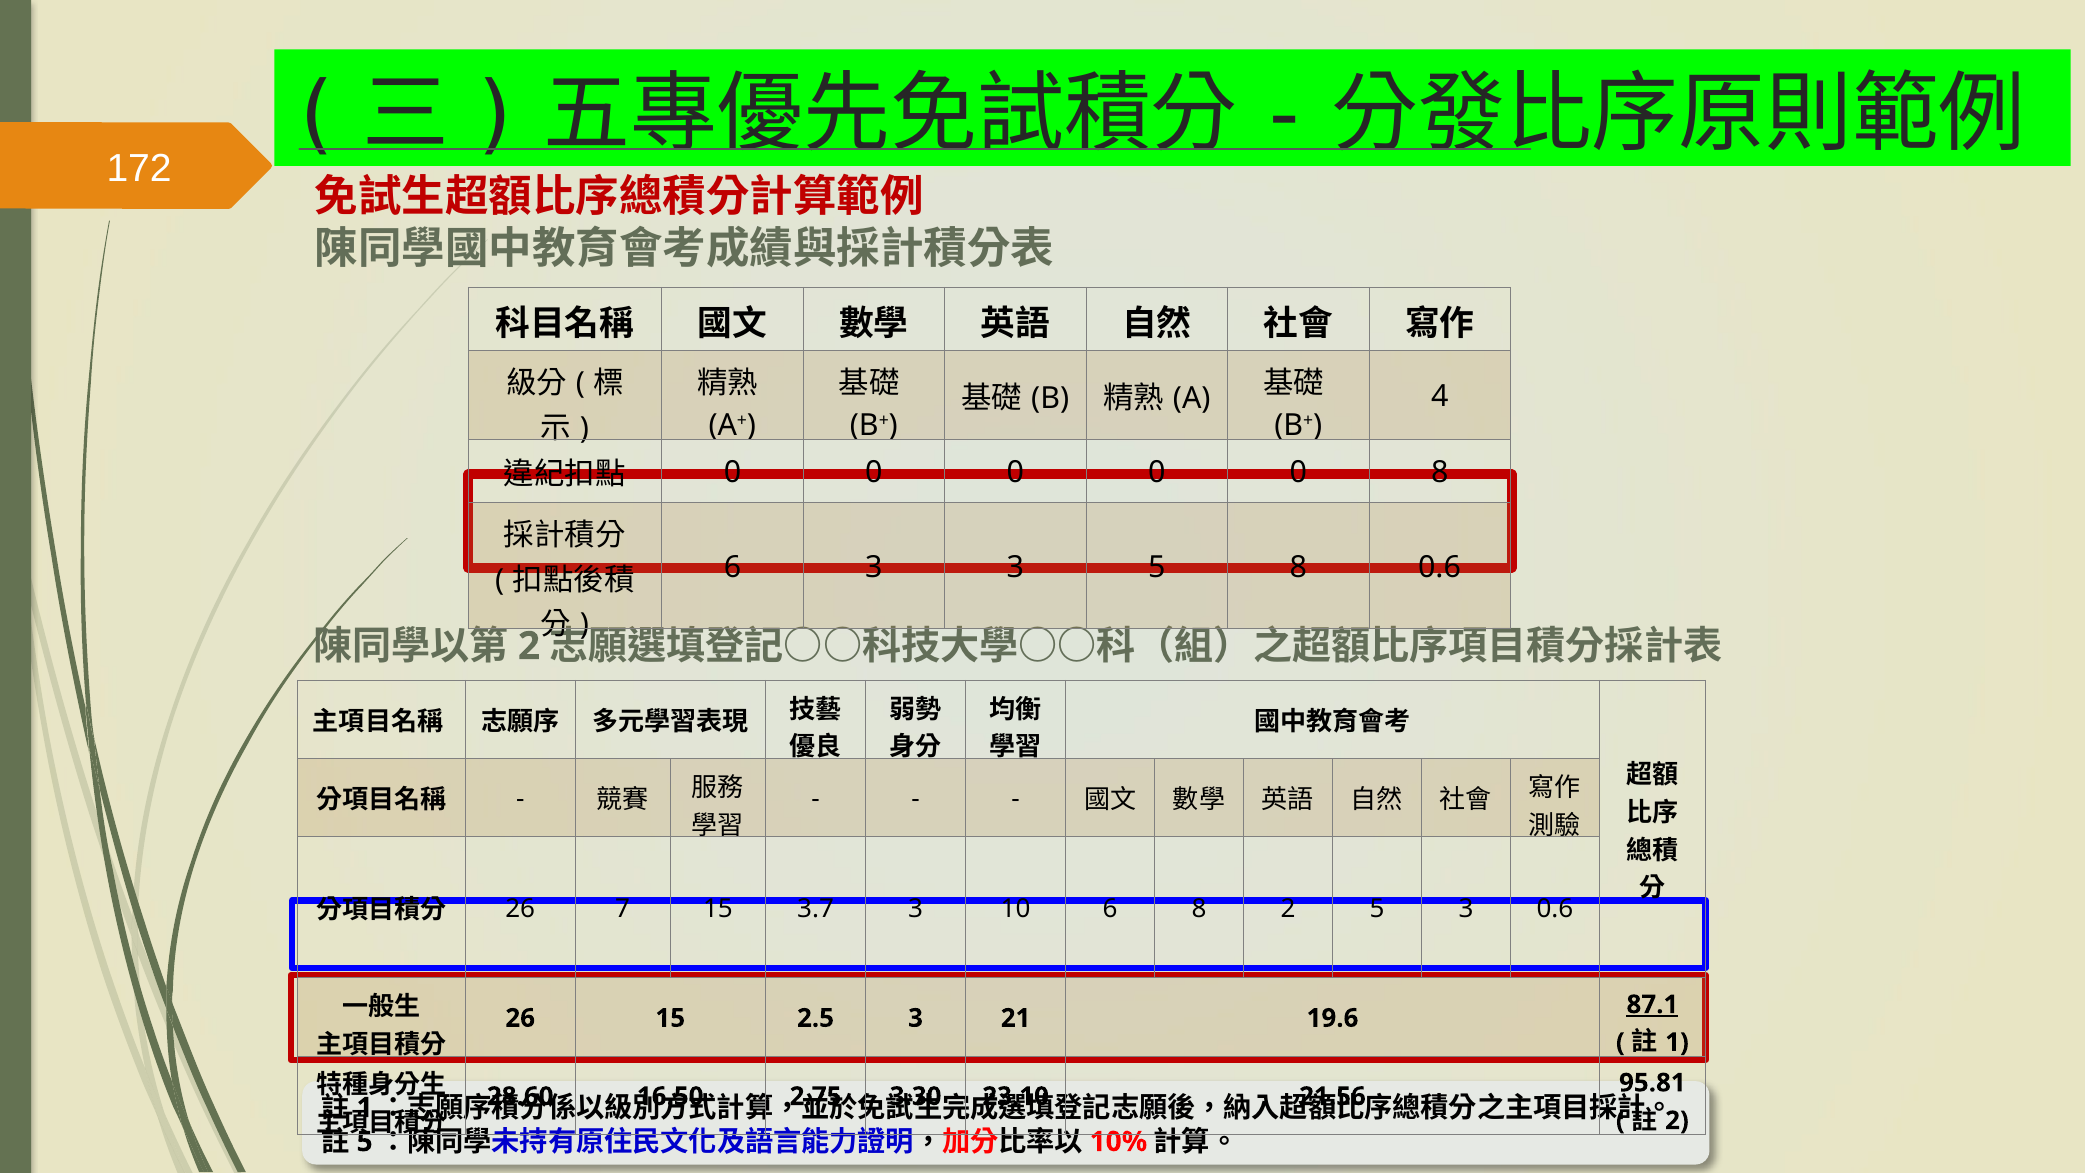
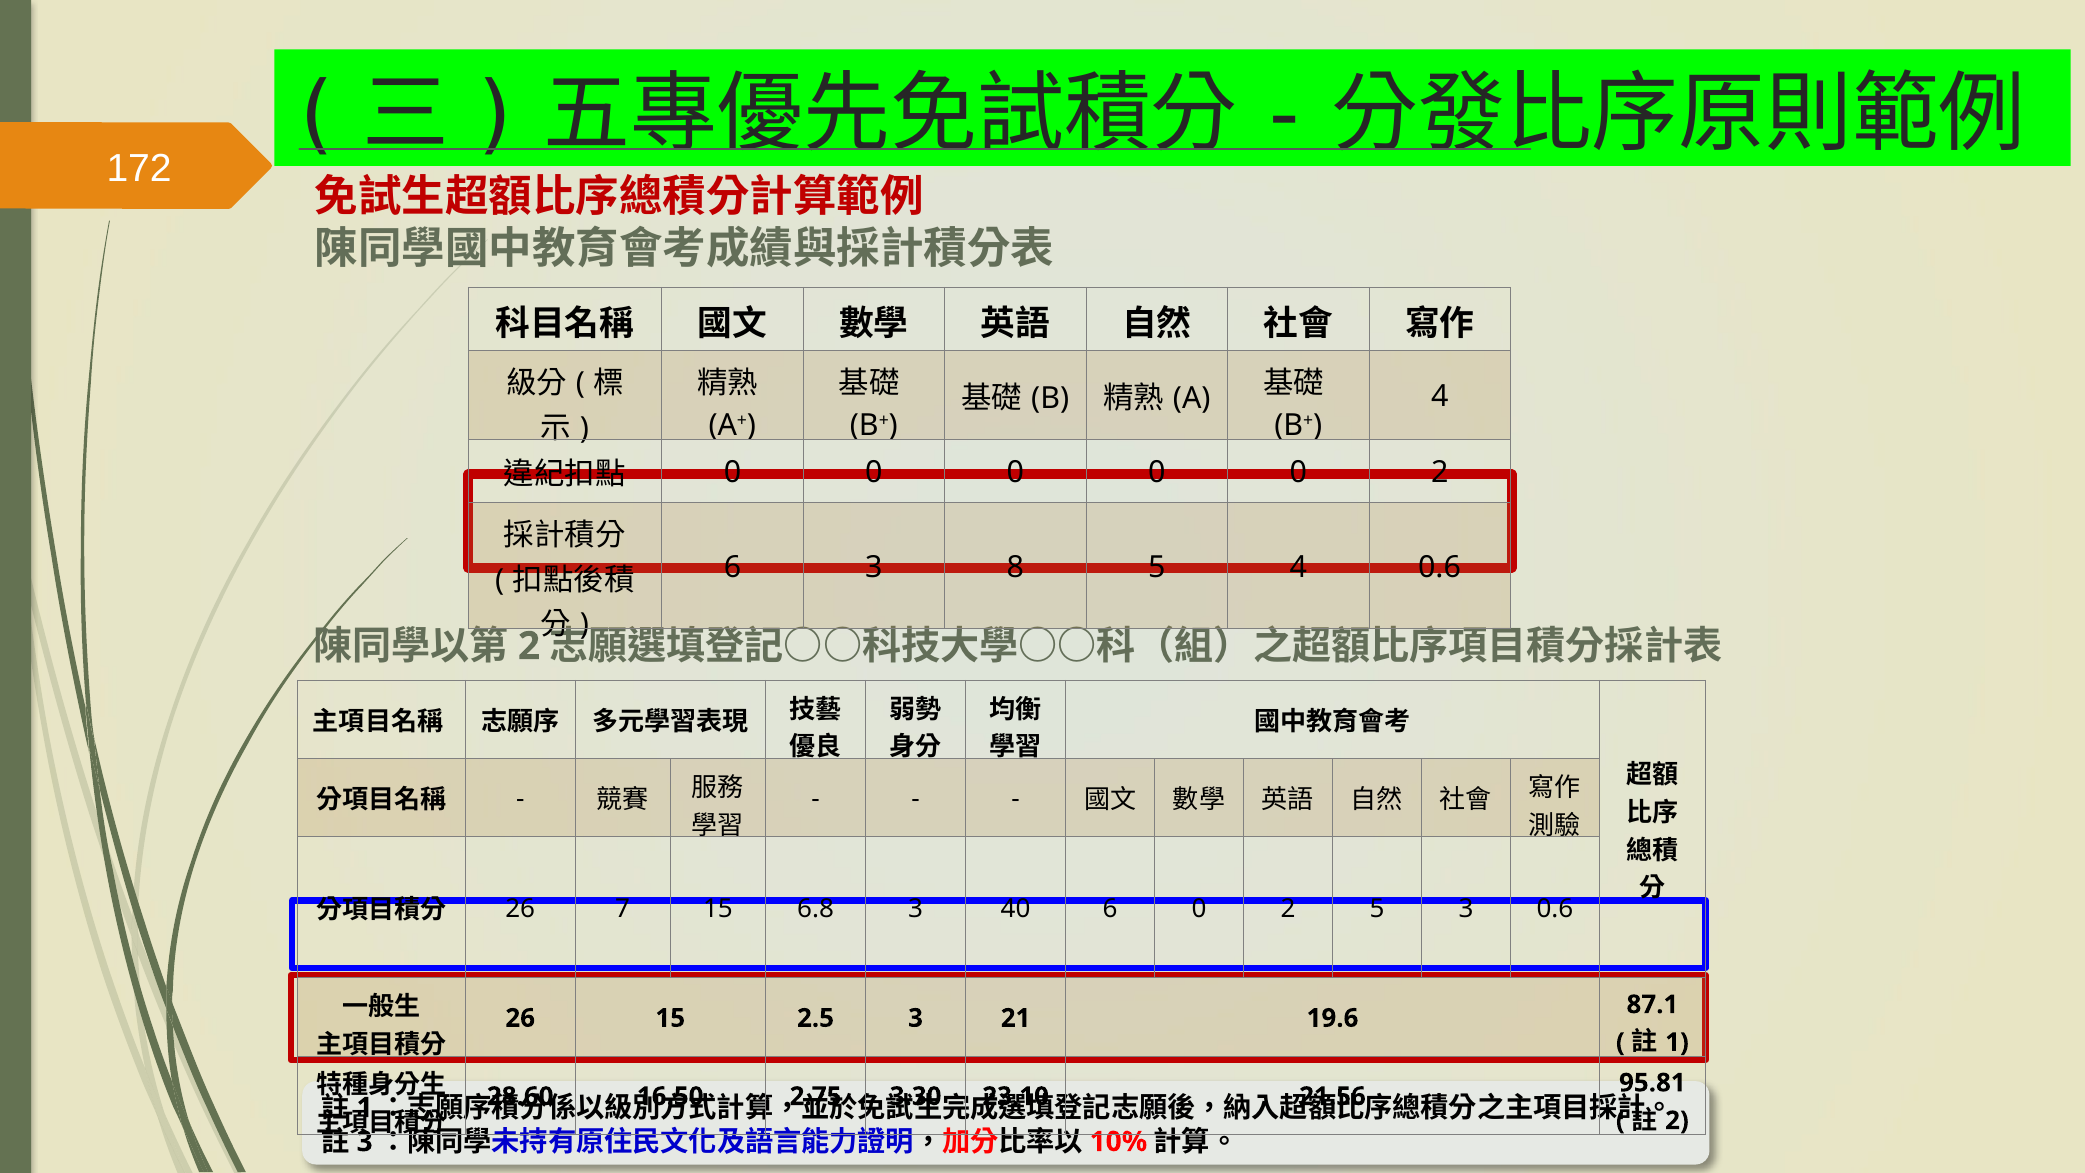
0 0 8: 8 -> 2
3 3: 3 -> 8
5 8: 8 -> 4
3.7: 3.7 -> 6.8
10: 10 -> 40
6 8: 8 -> 0
87.1 underline: present -> none
5 at (365, 1142): 5 -> 3
